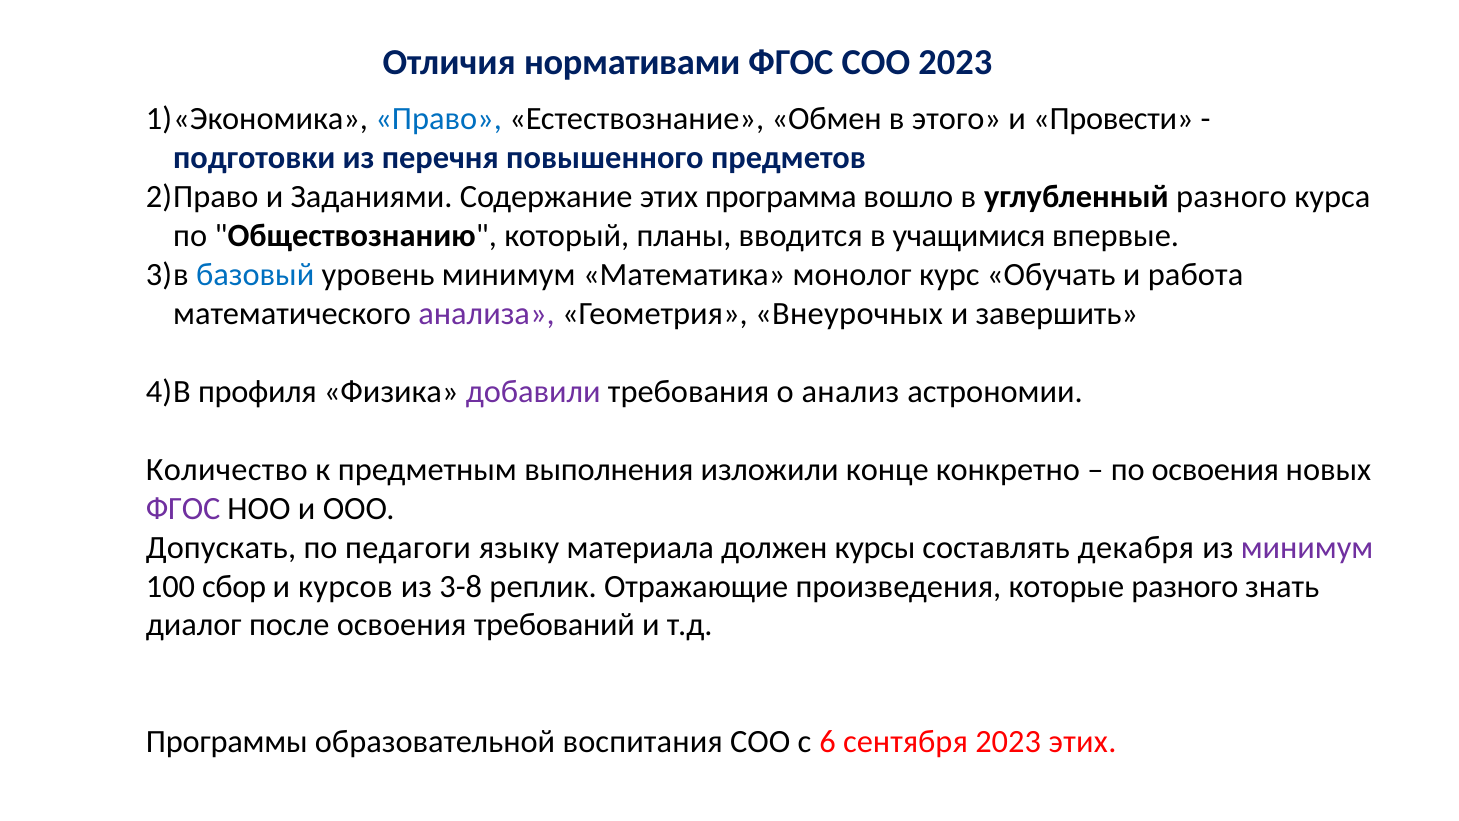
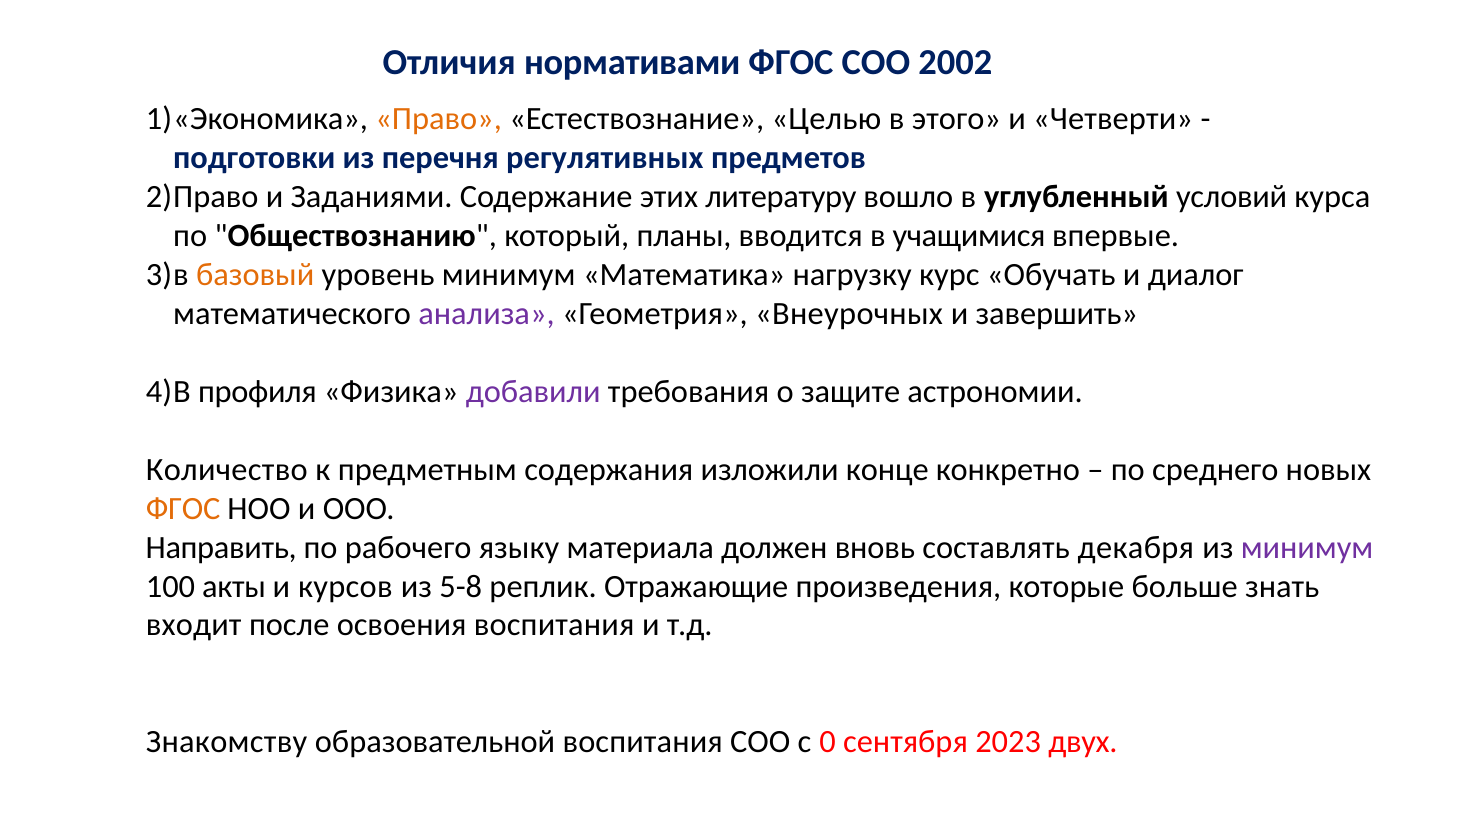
СОО 2023: 2023 -> 2002
Право colour: blue -> orange
Обмен: Обмен -> Целью
Провести: Провести -> Четверти
повышенного: повышенного -> регулятивных
программа: программа -> литературу
углубленный разного: разного -> условий
базовый colour: blue -> orange
монолог: монолог -> нагрузку
работа: работа -> диалог
анализ: анализ -> защите
выполнения: выполнения -> содержания
по освоения: освоения -> среднего
ФГОС at (183, 508) colour: purple -> orange
Допускать: Допускать -> Направить
педагоги: педагоги -> рабочего
курсы: курсы -> вновь
сбор: сбор -> акты
3-8: 3-8 -> 5-8
которые разного: разного -> больше
диалог: диалог -> входит
освоения требований: требований -> воспитания
Программы: Программы -> Знакомству
6: 6 -> 0
2023 этих: этих -> двух
